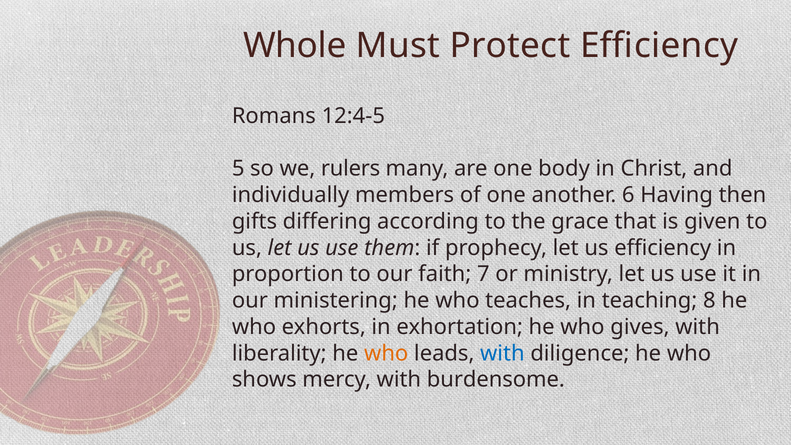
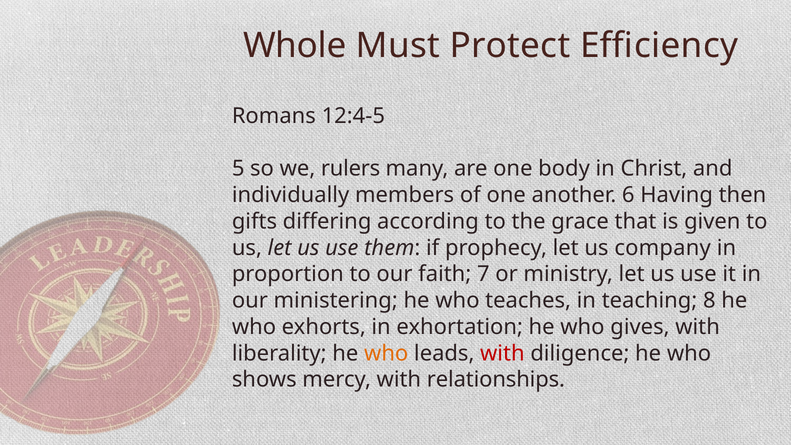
us efficiency: efficiency -> company
with at (502, 353) colour: blue -> red
burdensome: burdensome -> relationships
